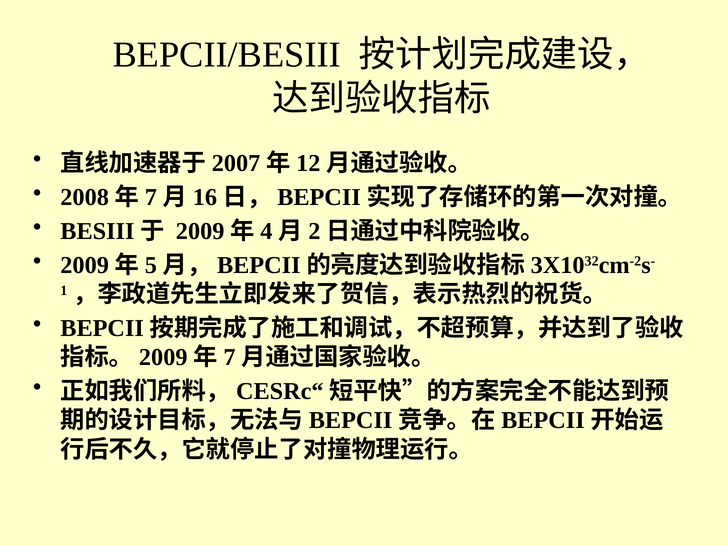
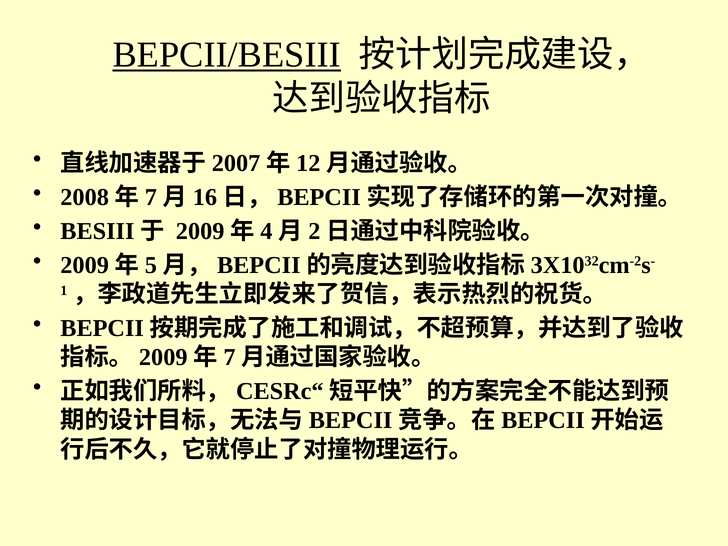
BEPCII/BESIII underline: none -> present
